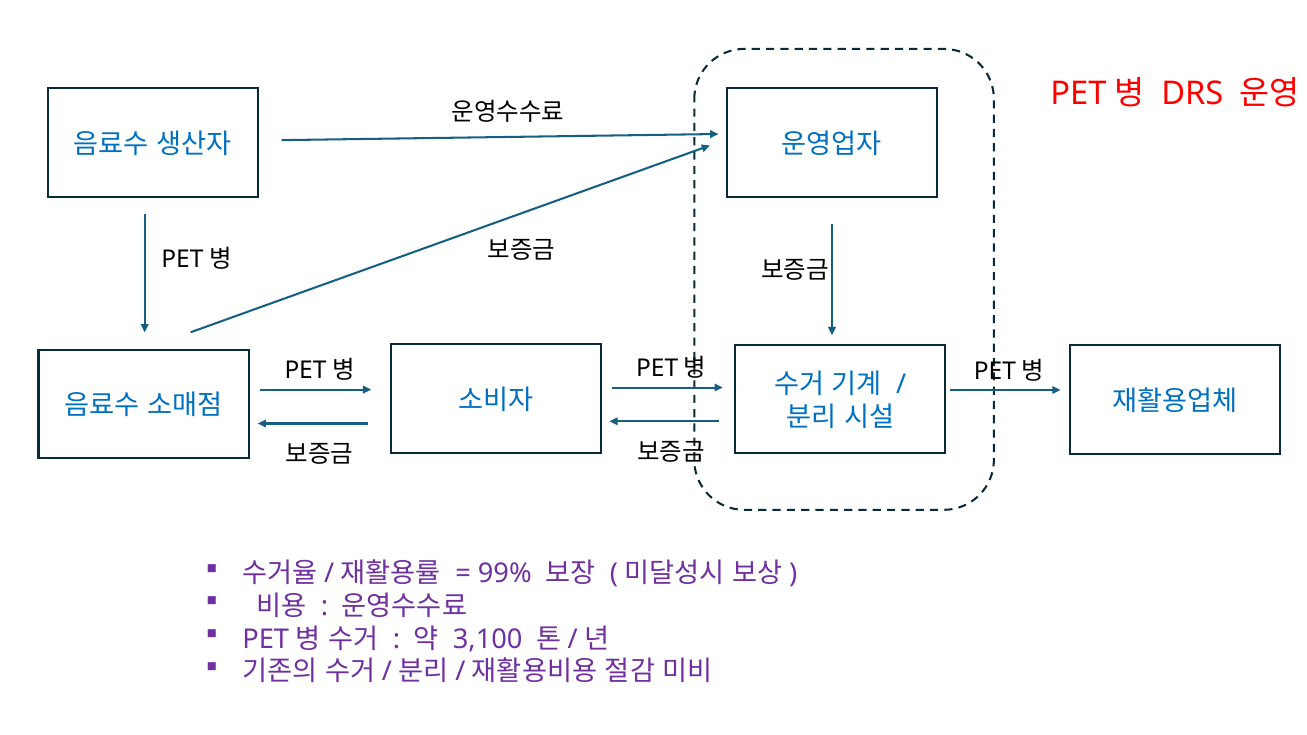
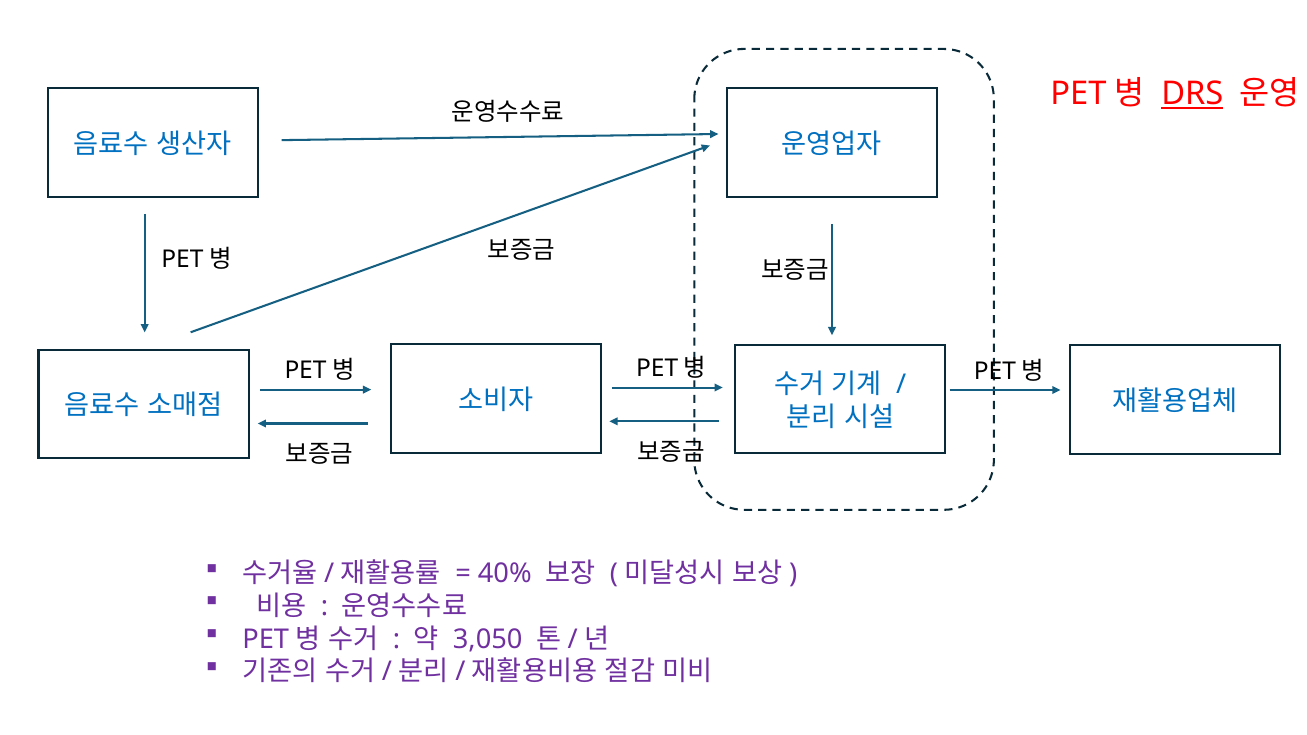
DRS underline: none -> present
99%: 99% -> 40%
3,100: 3,100 -> 3,050
